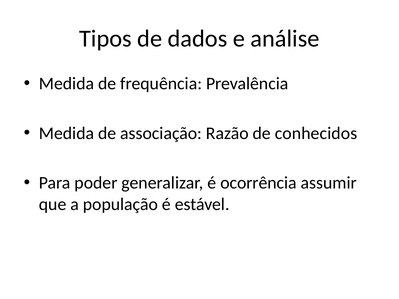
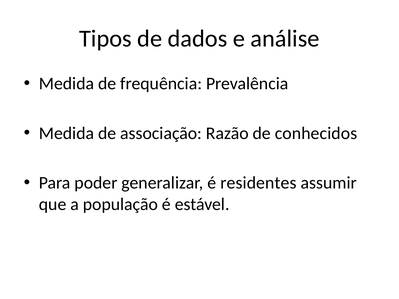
ocorrência: ocorrência -> residentes
